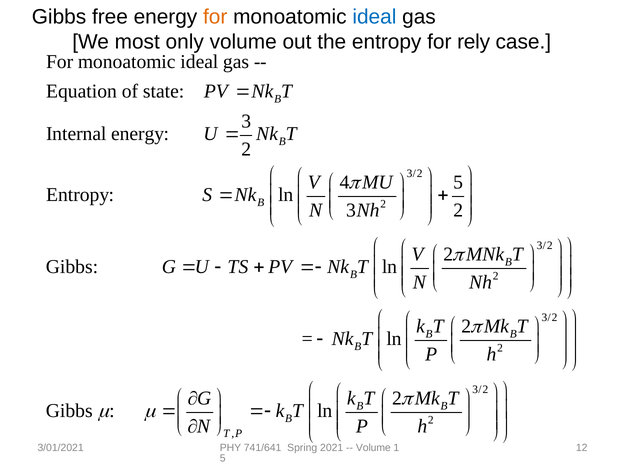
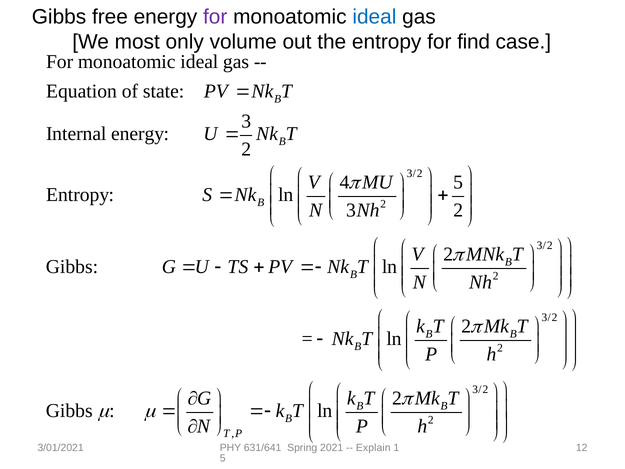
for at (215, 17) colour: orange -> purple
rely: rely -> find
741/641: 741/641 -> 631/641
Volume at (373, 448): Volume -> Explain
